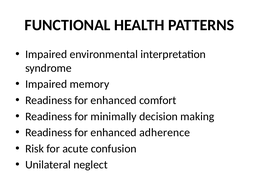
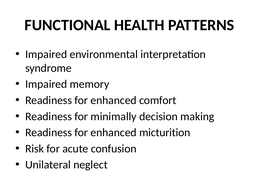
adherence: adherence -> micturition
